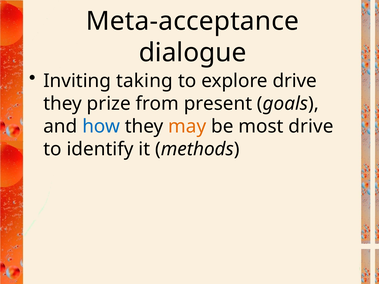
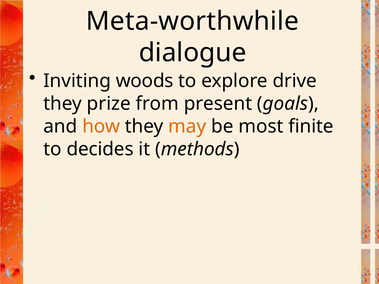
Meta-acceptance: Meta-acceptance -> Meta-worthwhile
taking: taking -> woods
how colour: blue -> orange
most drive: drive -> finite
identify: identify -> decides
